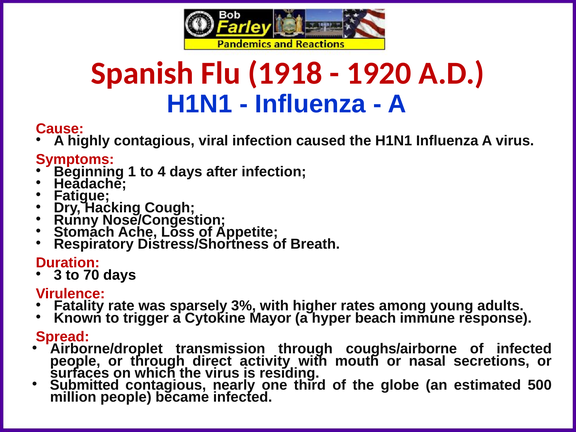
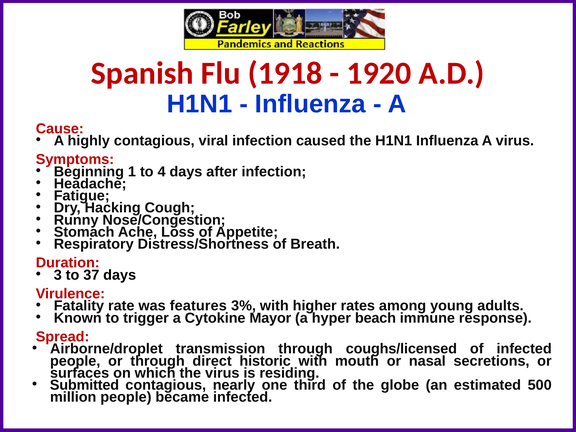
70: 70 -> 37
sparsely: sparsely -> features
coughs/airborne: coughs/airborne -> coughs/licensed
activity: activity -> historic
